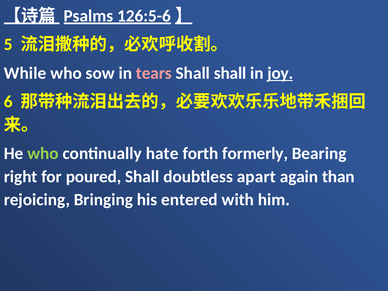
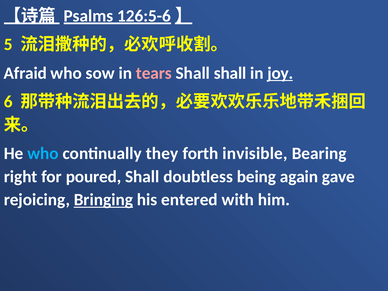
While: While -> Afraid
who at (43, 153) colour: light green -> light blue
hate: hate -> they
formerly: formerly -> invisible
apart: apart -> being
than: than -> gave
Bringing underline: none -> present
